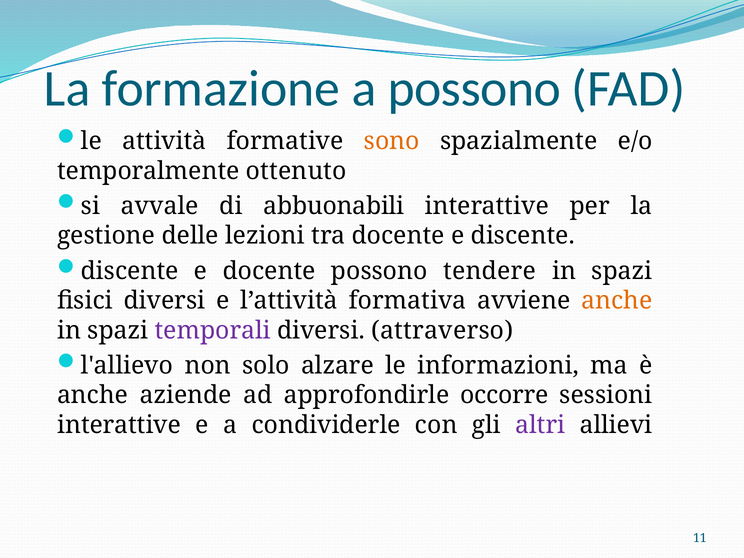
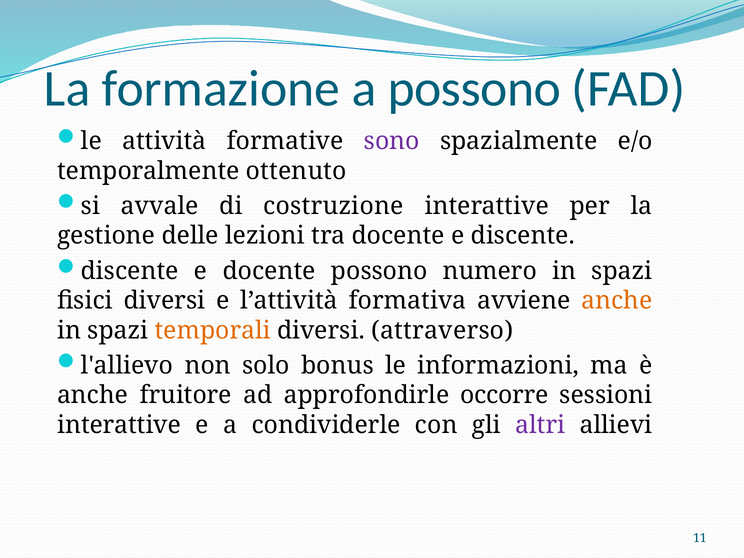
sono colour: orange -> purple
abbuonabili: abbuonabili -> costruzione
tendere: tendere -> numero
temporali colour: purple -> orange
alzare: alzare -> bonus
aziende: aziende -> fruitore
